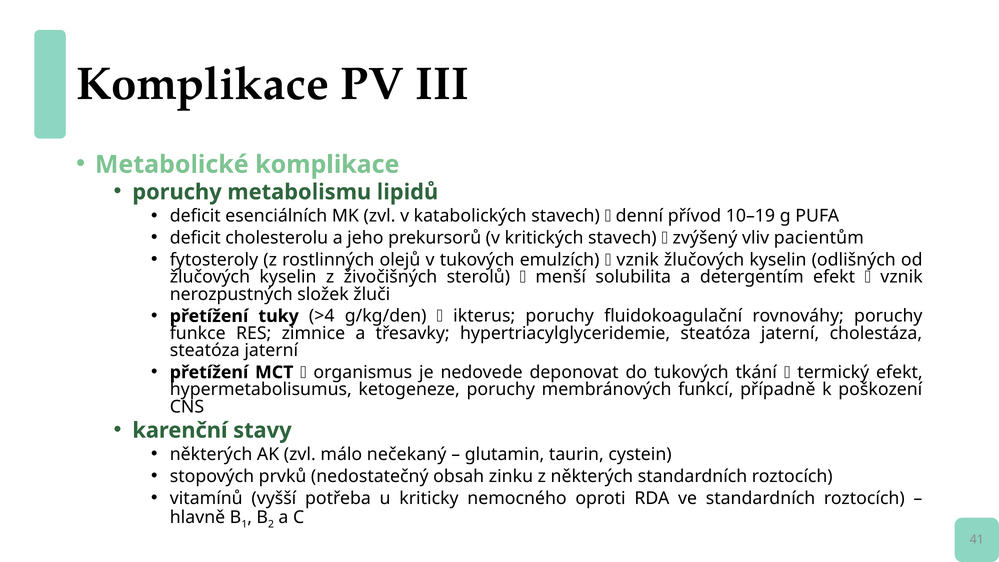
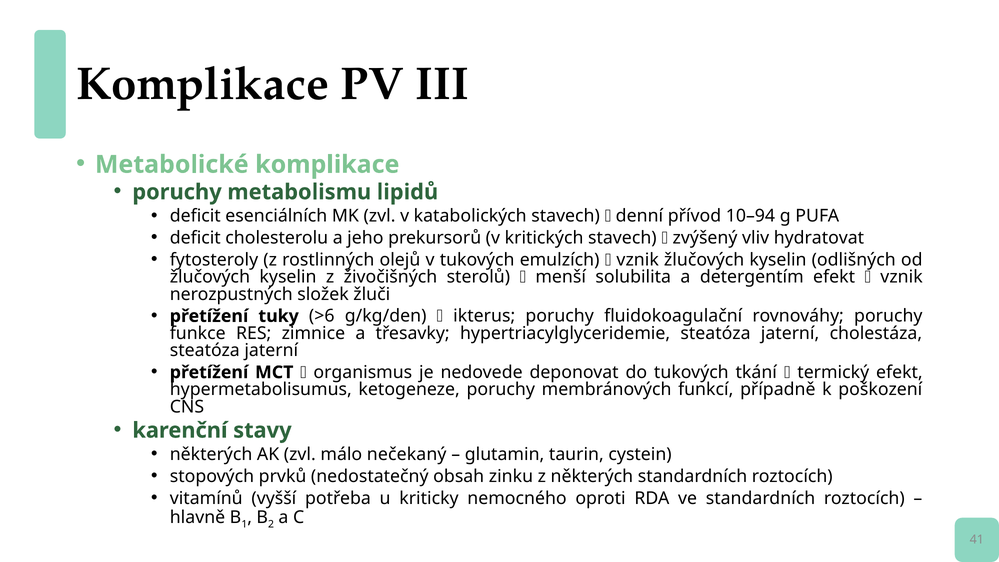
10–19: 10–19 -> 10–94
pacientům: pacientům -> hydratovat
>4: >4 -> >6
